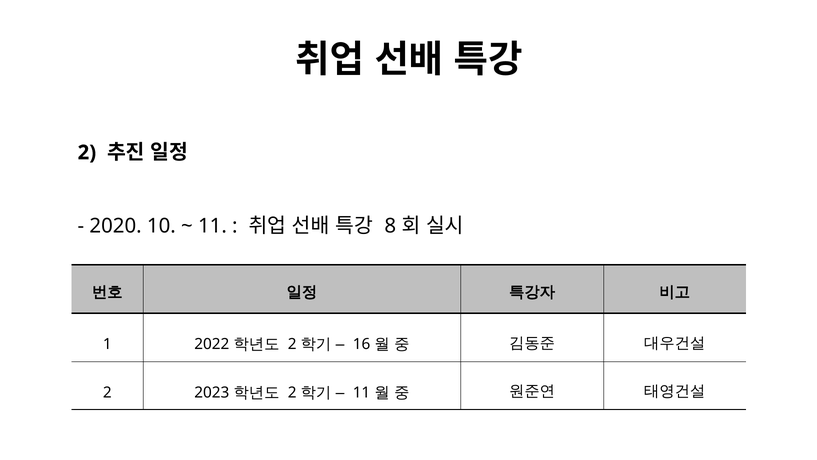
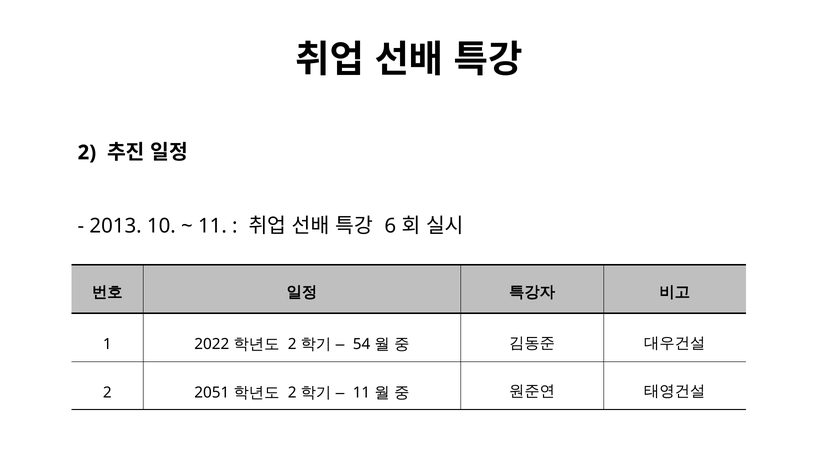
2020: 2020 -> 2013
8: 8 -> 6
16: 16 -> 54
2023: 2023 -> 2051
